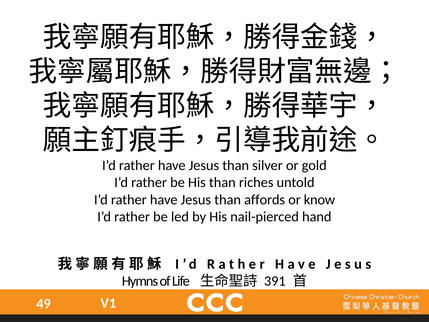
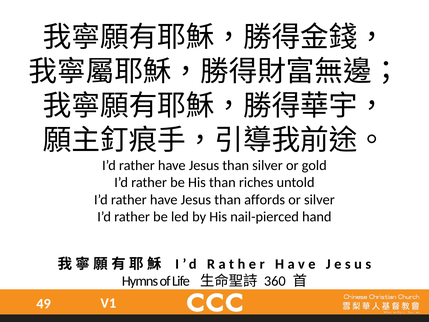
or know: know -> silver
391: 391 -> 360
